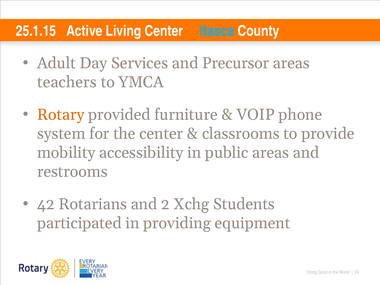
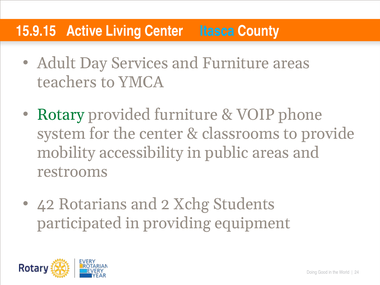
25.1.15: 25.1.15 -> 15.9.15
and Precursor: Precursor -> Furniture
Rotary colour: orange -> green
